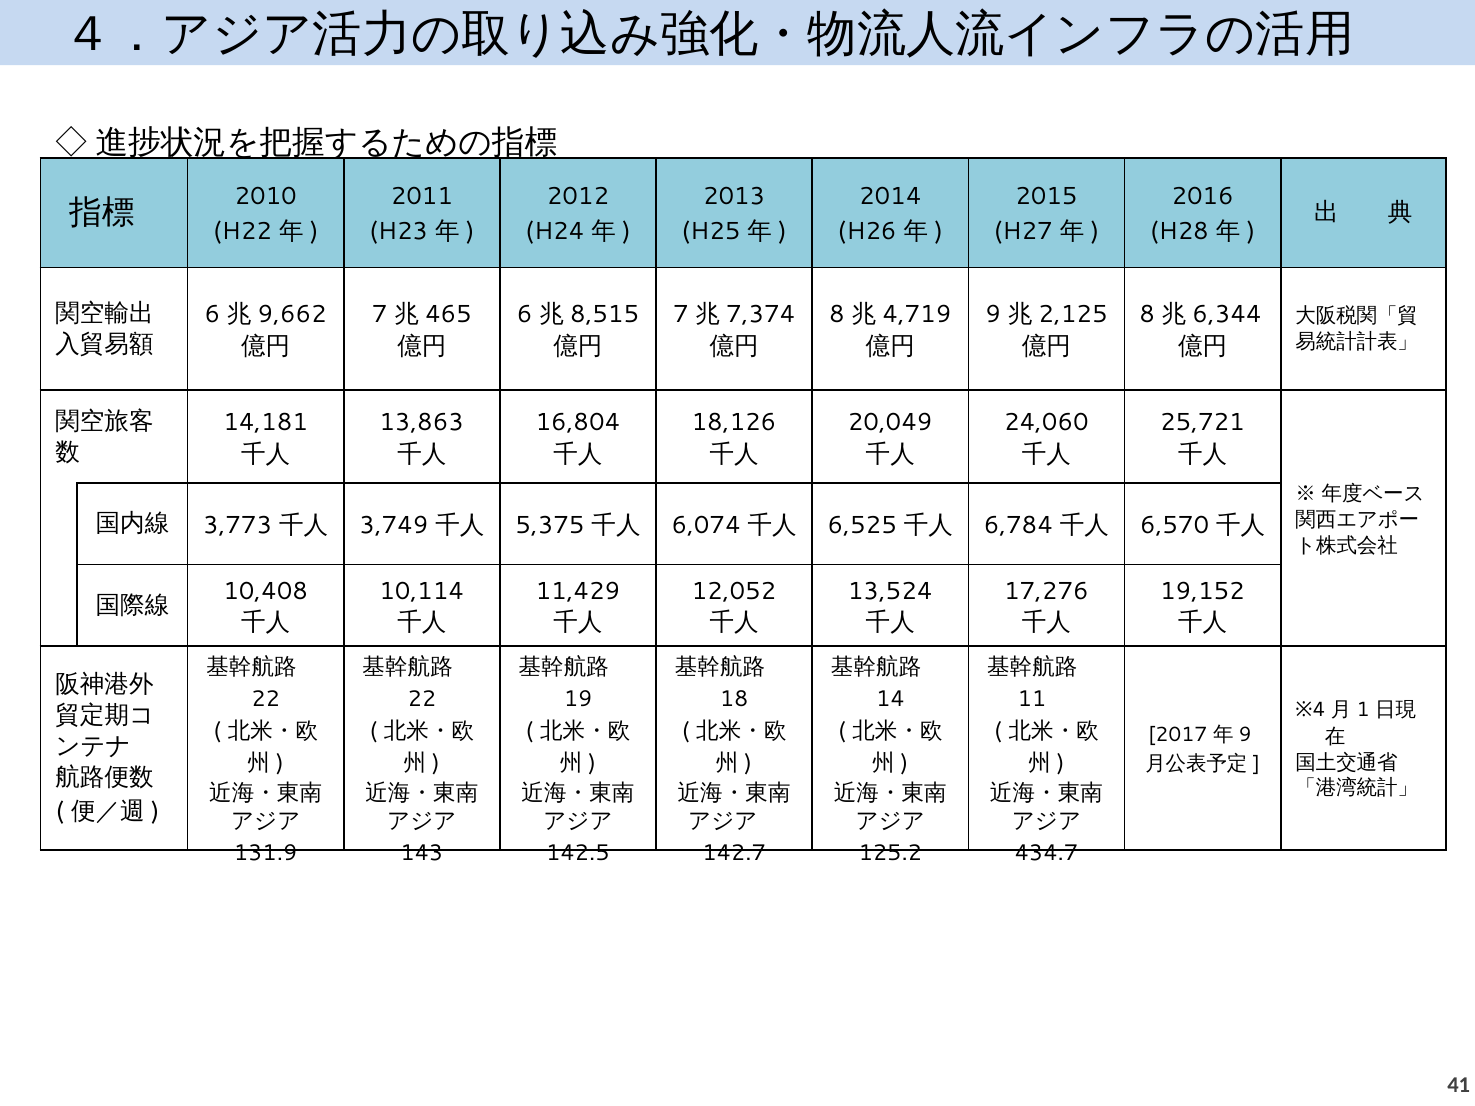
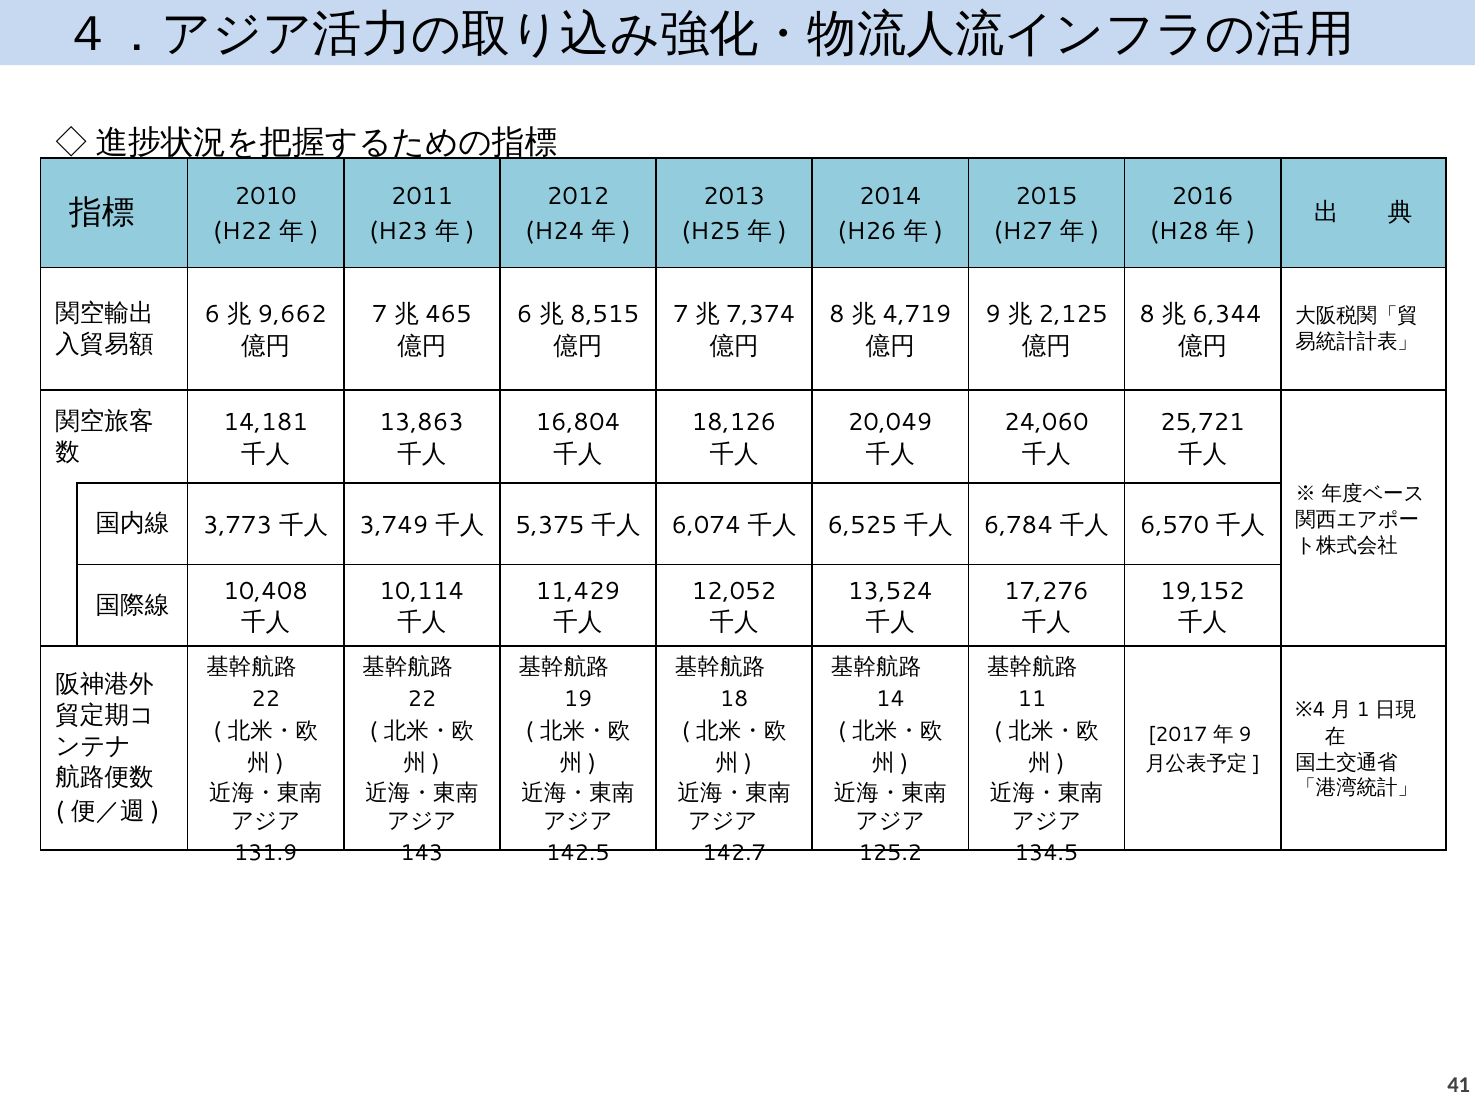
434.7: 434.7 -> 134.5
